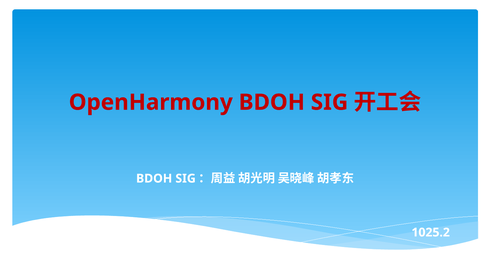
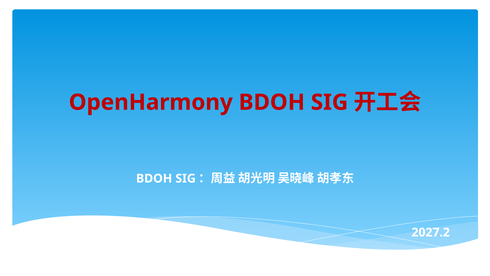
1025.2: 1025.2 -> 2027.2
